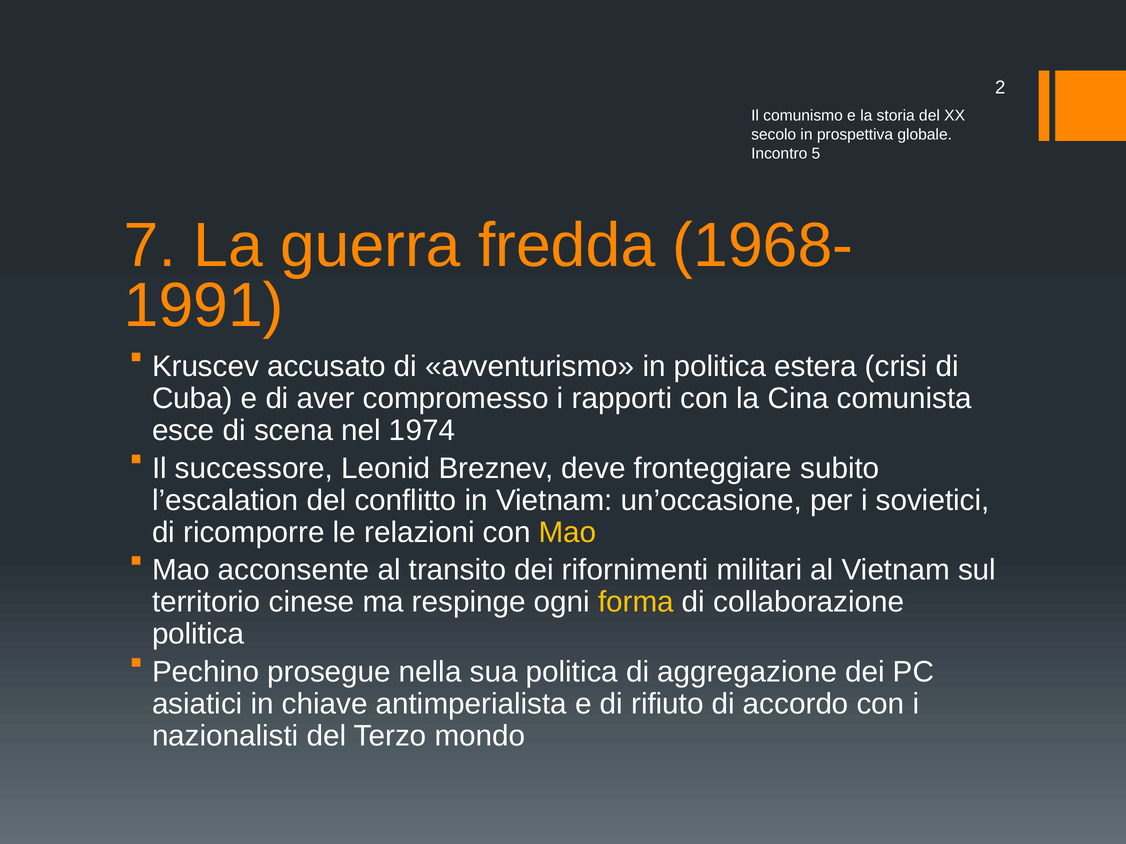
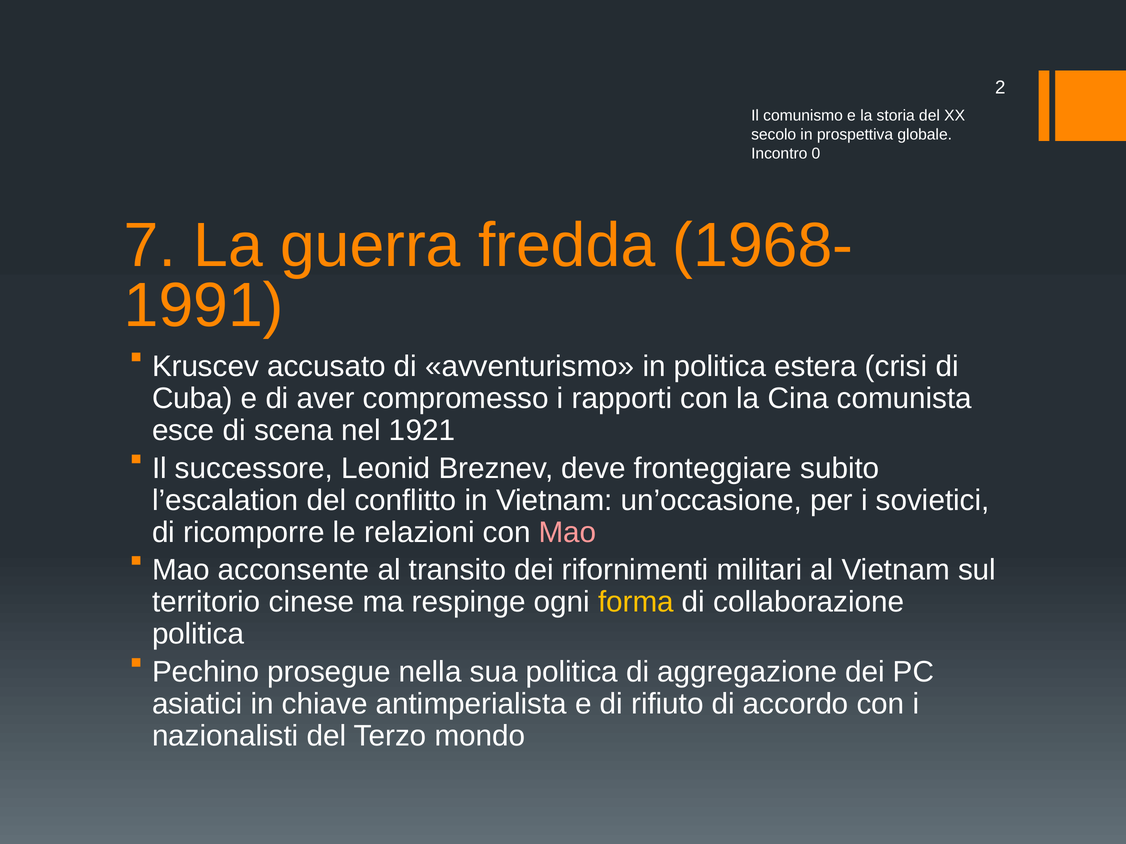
5: 5 -> 0
1974: 1974 -> 1921
Mao at (568, 533) colour: yellow -> pink
